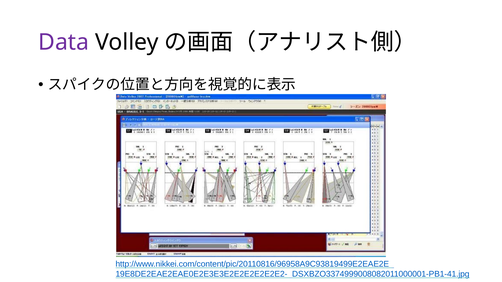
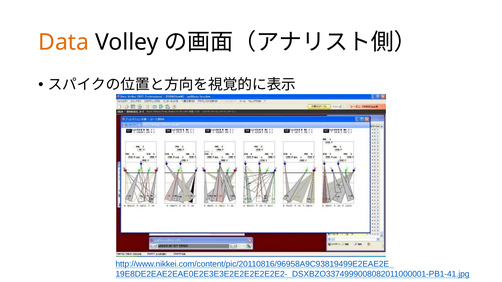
Data colour: purple -> orange
